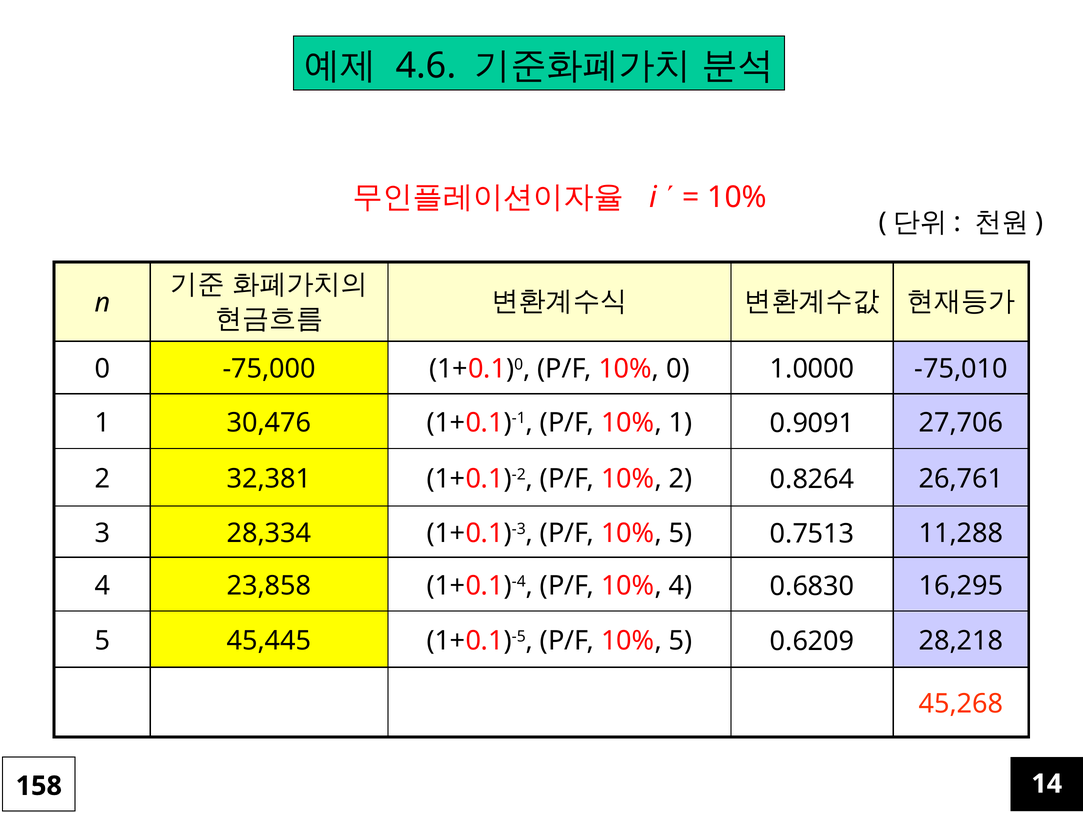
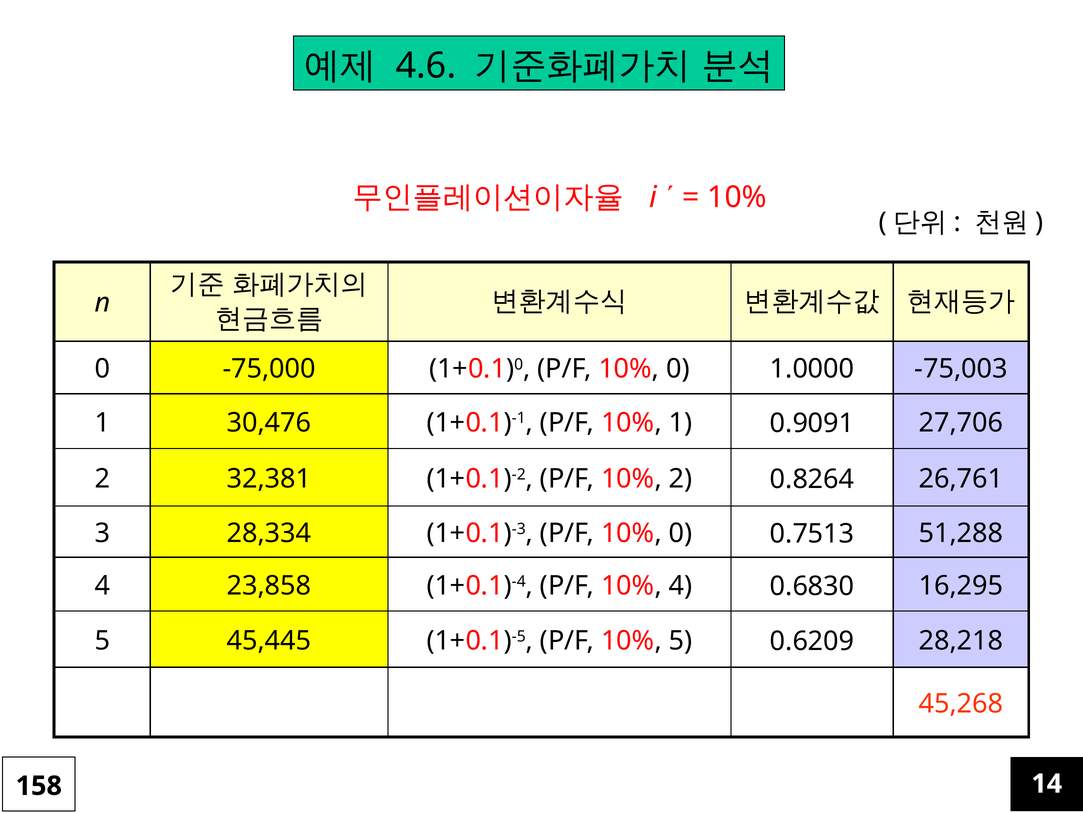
-75,010: -75,010 -> -75,003
1+0.1)-3 P/F 10% 5: 5 -> 0
11,288: 11,288 -> 51,288
